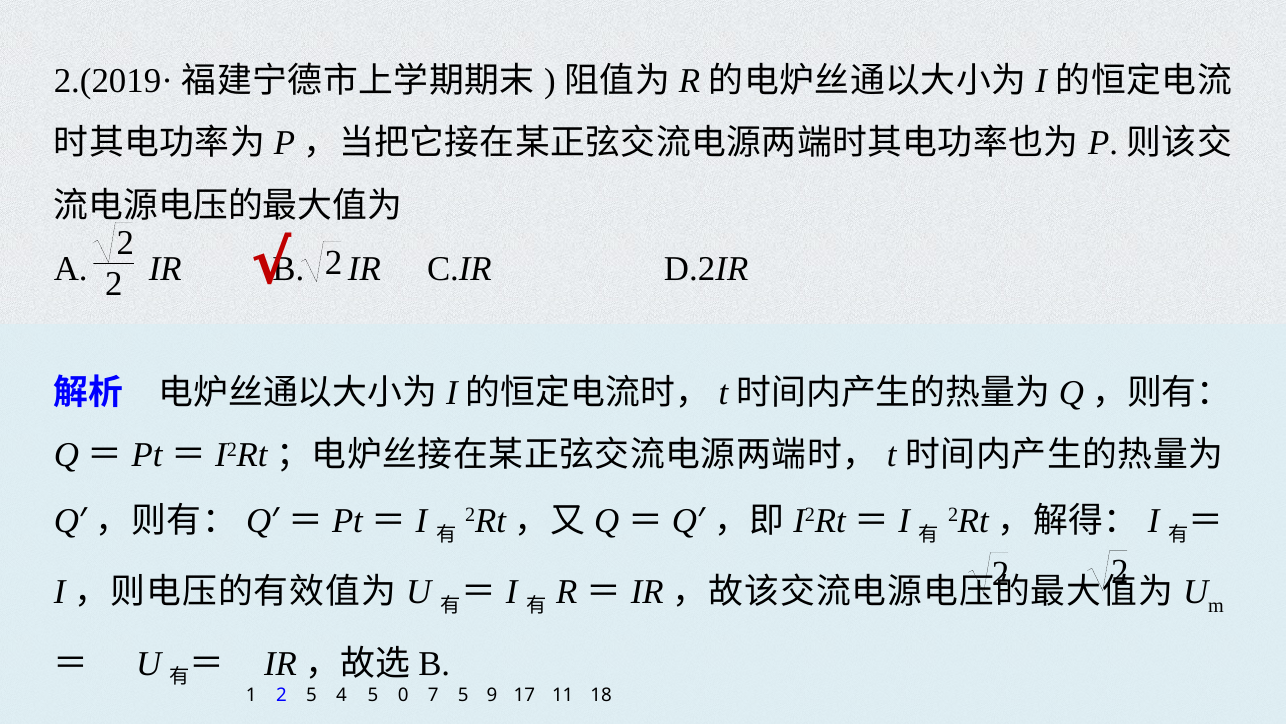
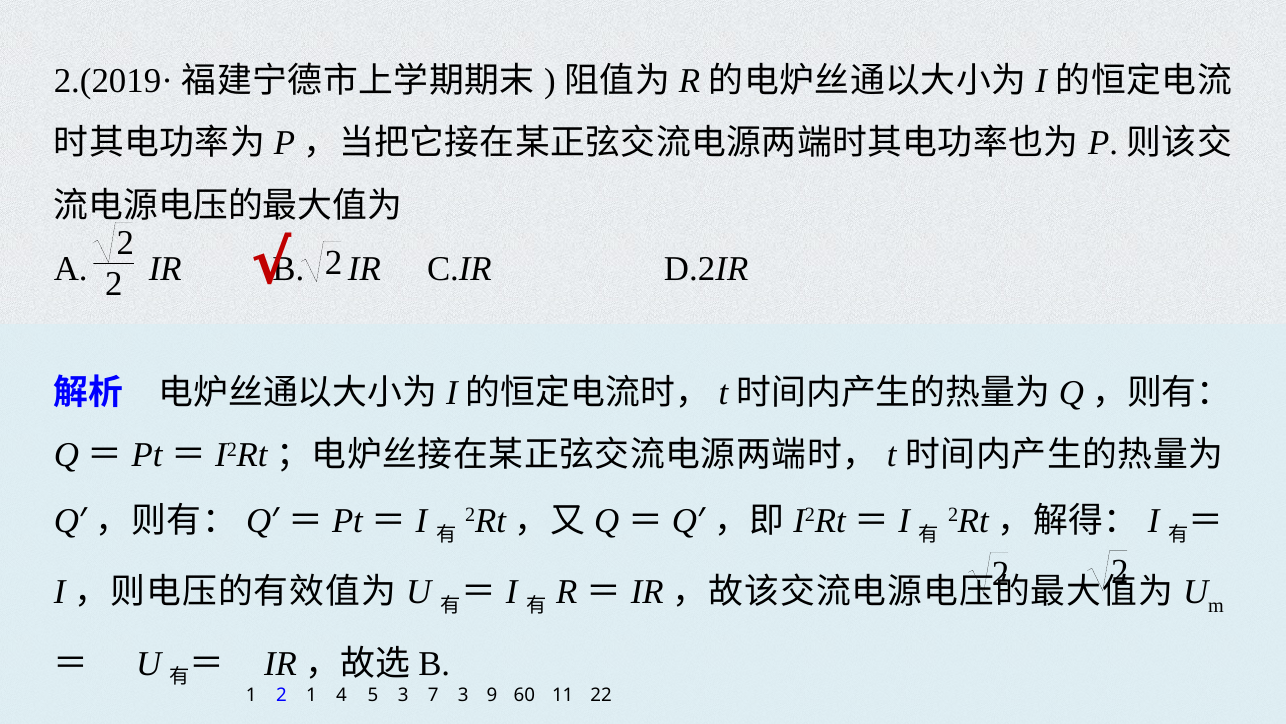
2 5: 5 -> 1
5 0: 0 -> 3
7 5: 5 -> 3
17: 17 -> 60
18: 18 -> 22
